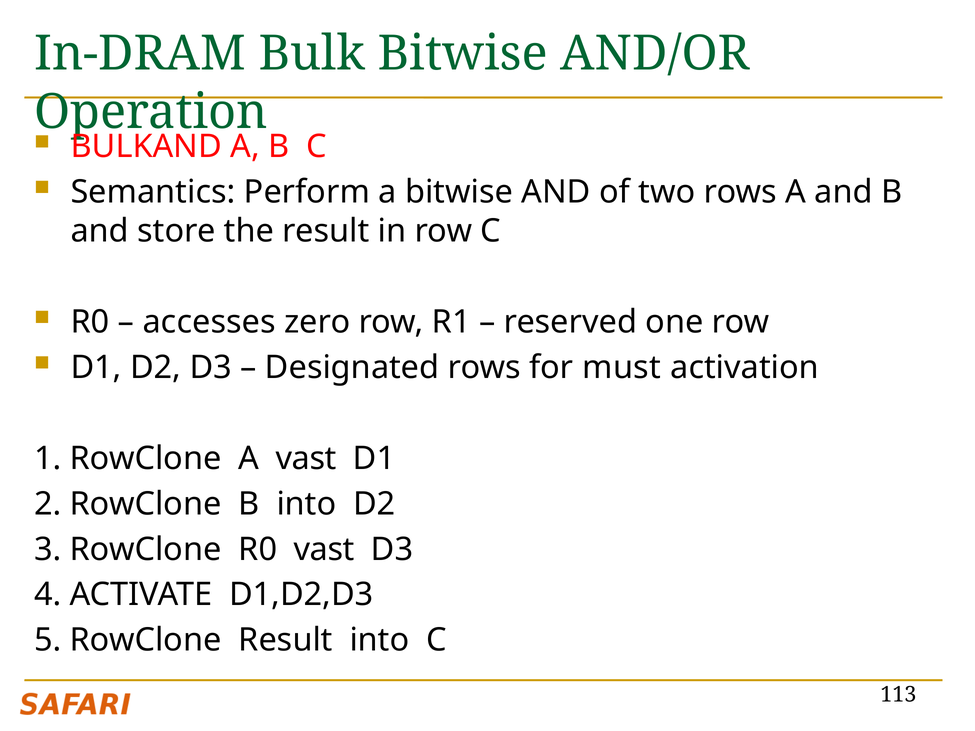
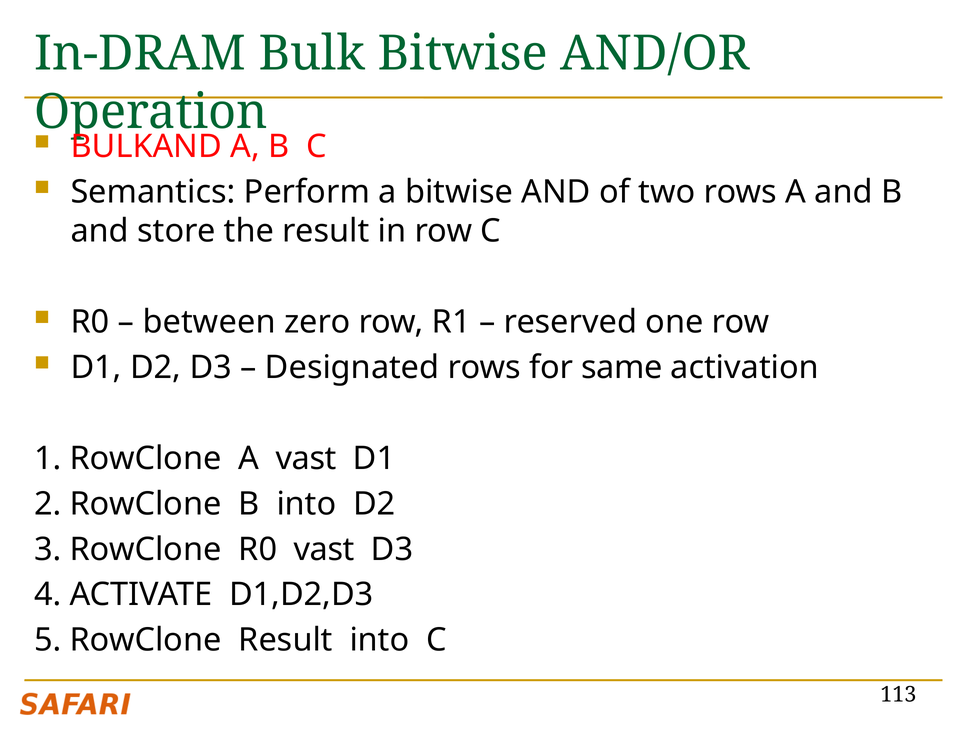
accesses: accesses -> between
must: must -> same
